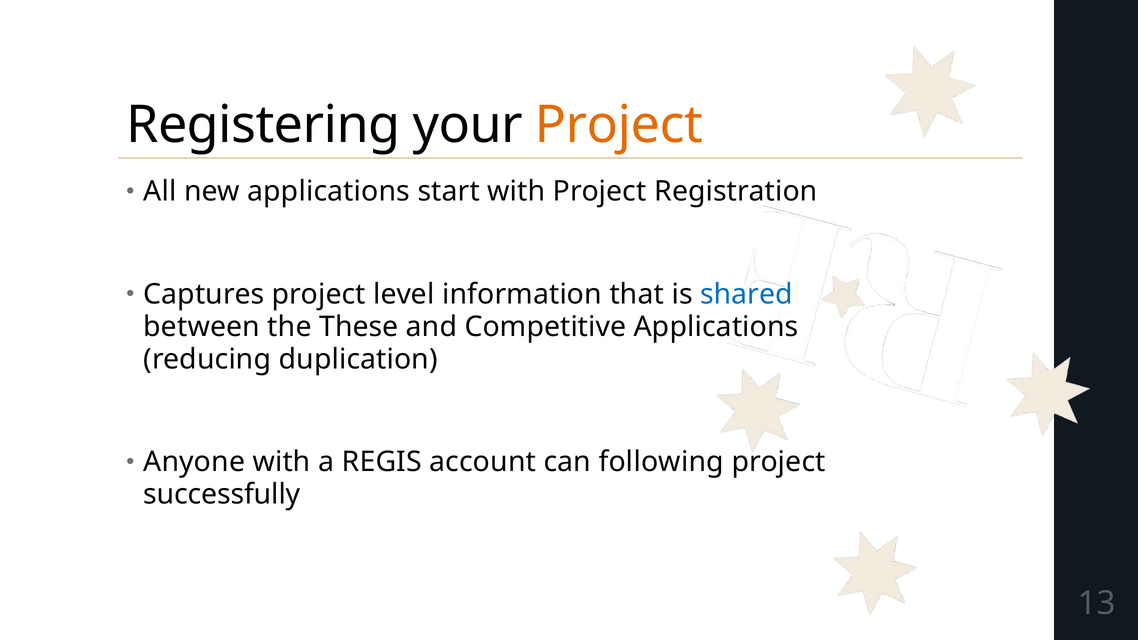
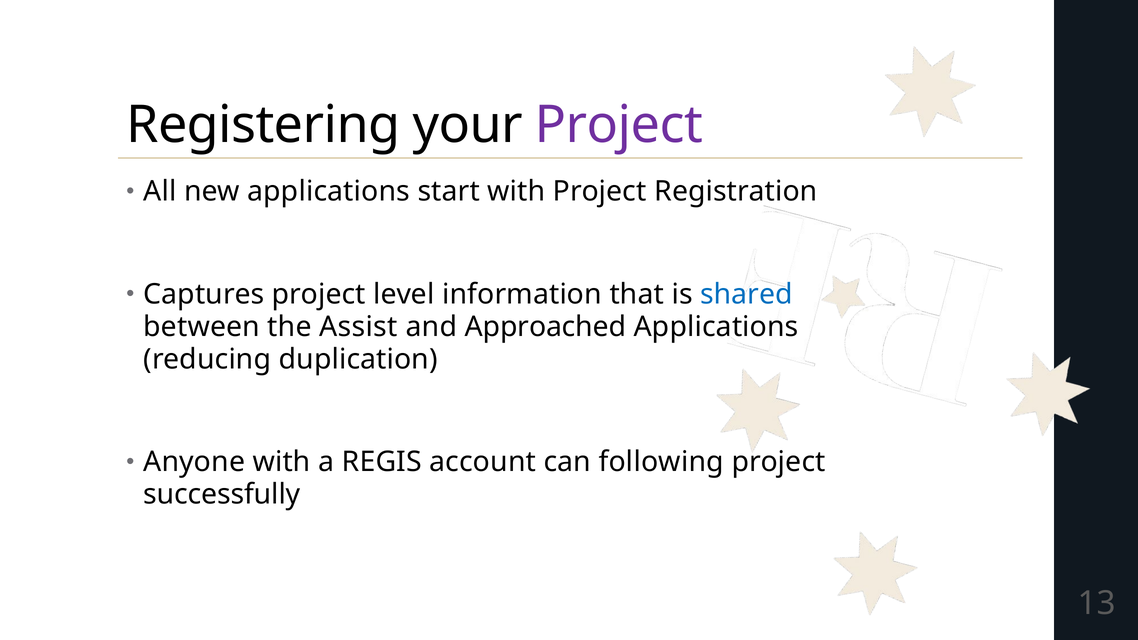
Project at (619, 125) colour: orange -> purple
These: These -> Assist
Competitive: Competitive -> Approached
